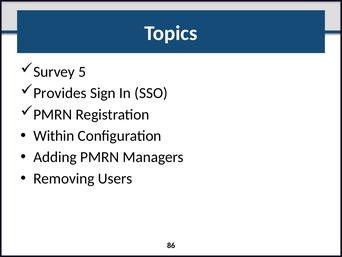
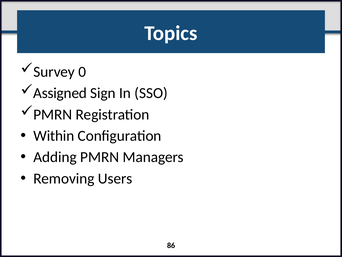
5: 5 -> 0
Provides: Provides -> Assigned
